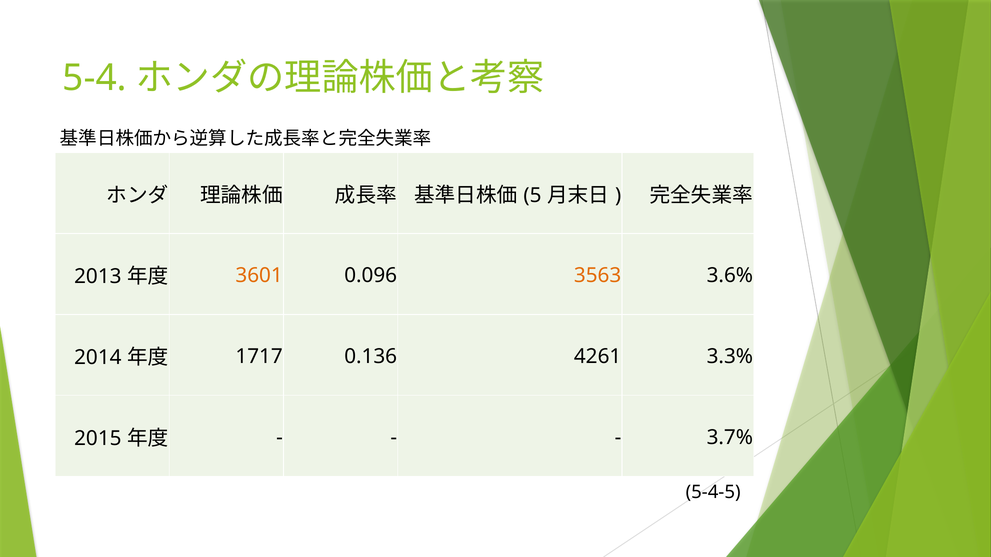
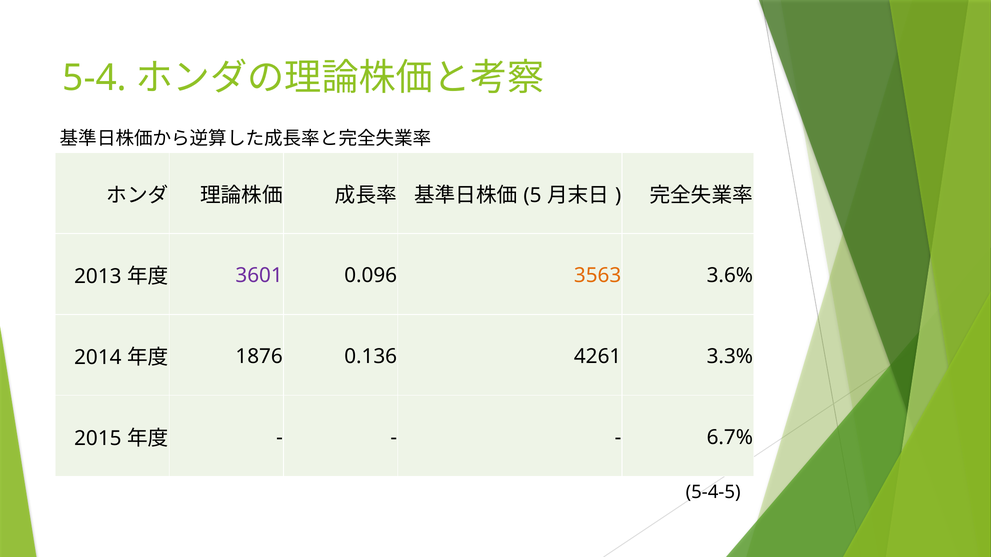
3601 colour: orange -> purple
1717: 1717 -> 1876
3.7%: 3.7% -> 6.7%
